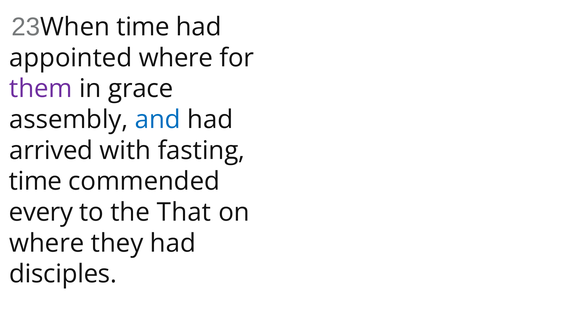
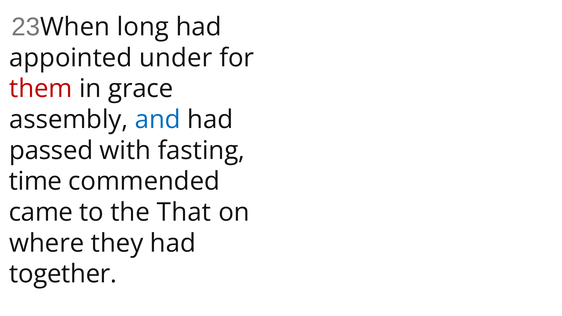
time at (143, 27): time -> long
appointed where: where -> under
them colour: purple -> red
arrived: arrived -> passed
every: every -> came
disciples: disciples -> together
